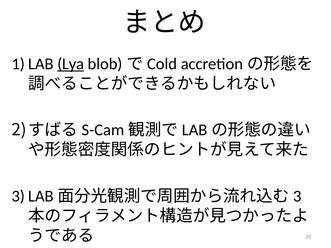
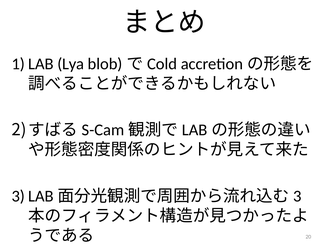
Lya underline: present -> none
